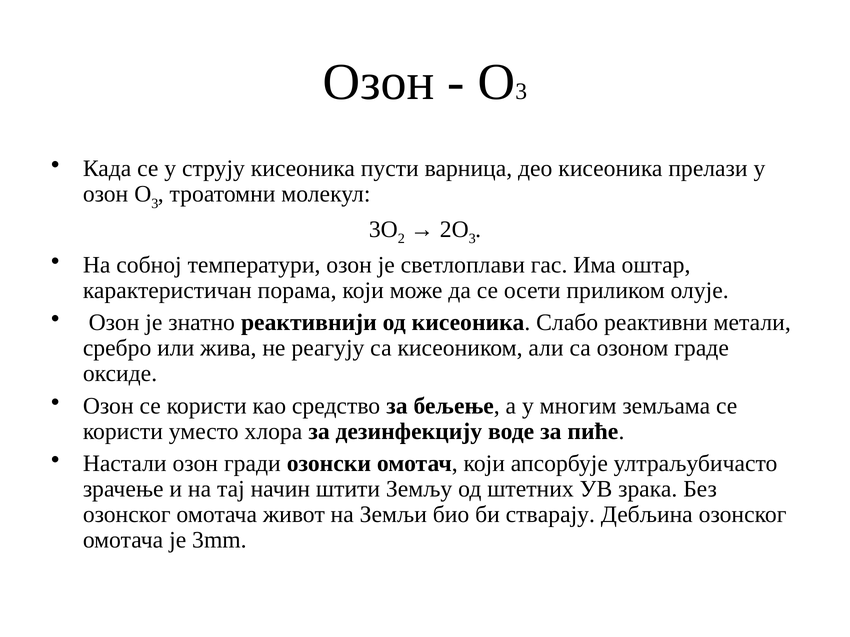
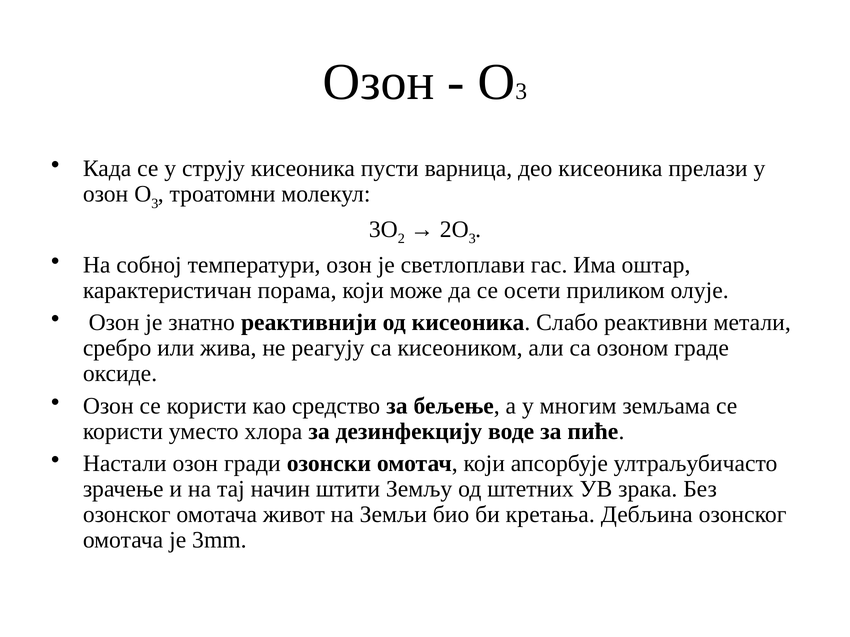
стварају: стварају -> кретања
